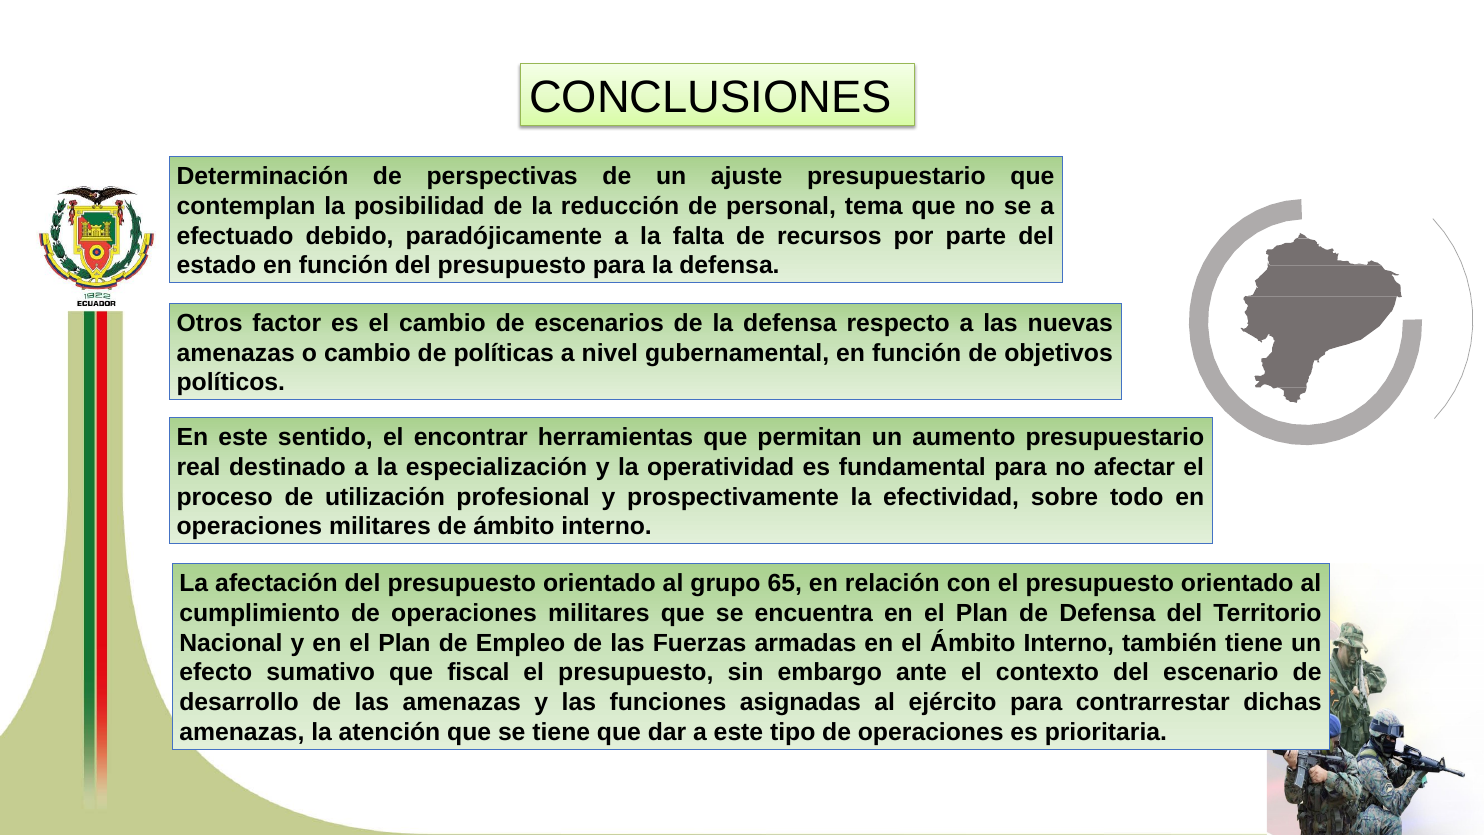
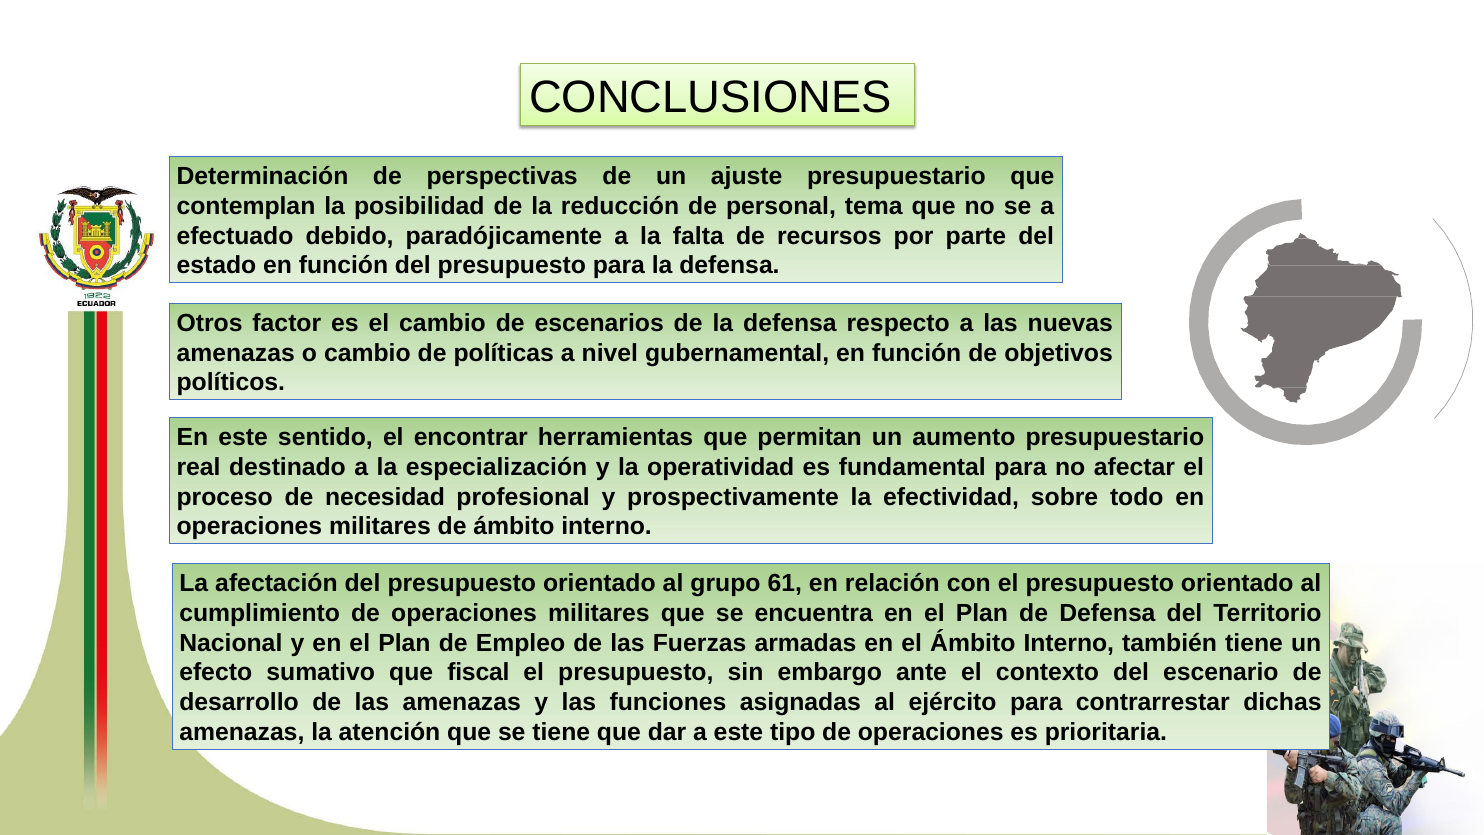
utilización: utilización -> necesidad
65: 65 -> 61
